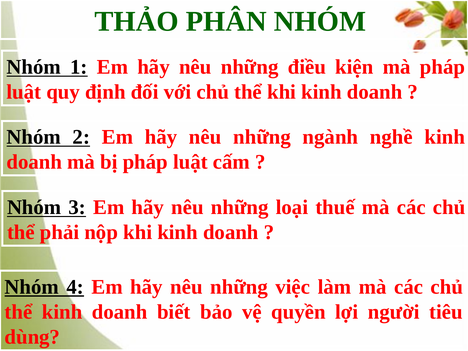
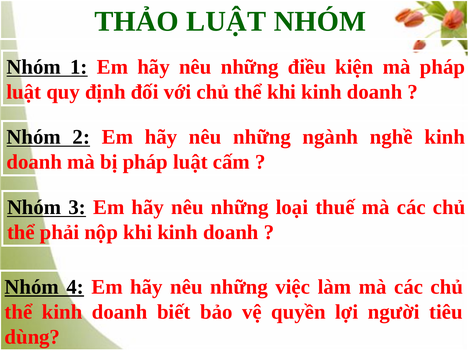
THẢO PHÂN: PHÂN -> LUẬT
